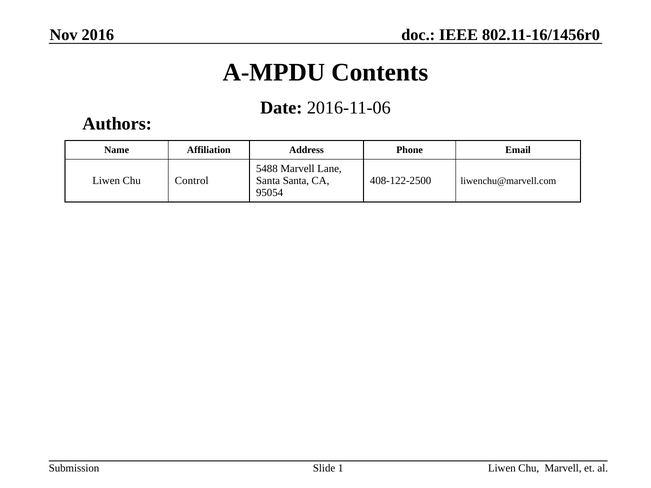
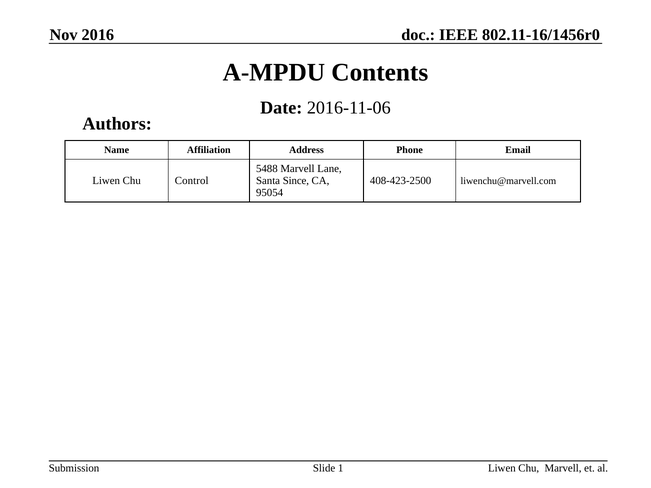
Santa Santa: Santa -> Since
408-122-2500: 408-122-2500 -> 408-423-2500
